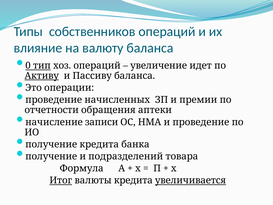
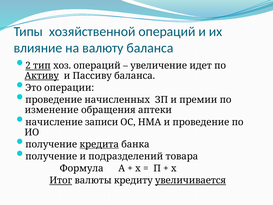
собственников: собственников -> хозяйственной
0: 0 -> 2
отчетности: отчетности -> изменение
кредита at (99, 144) underline: none -> present
валюты кредита: кредита -> кредиту
